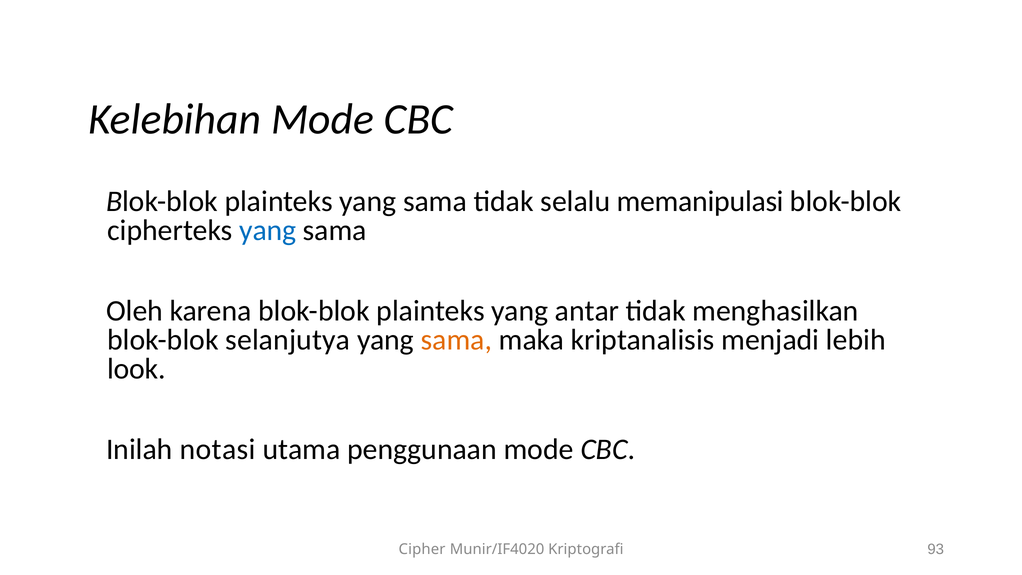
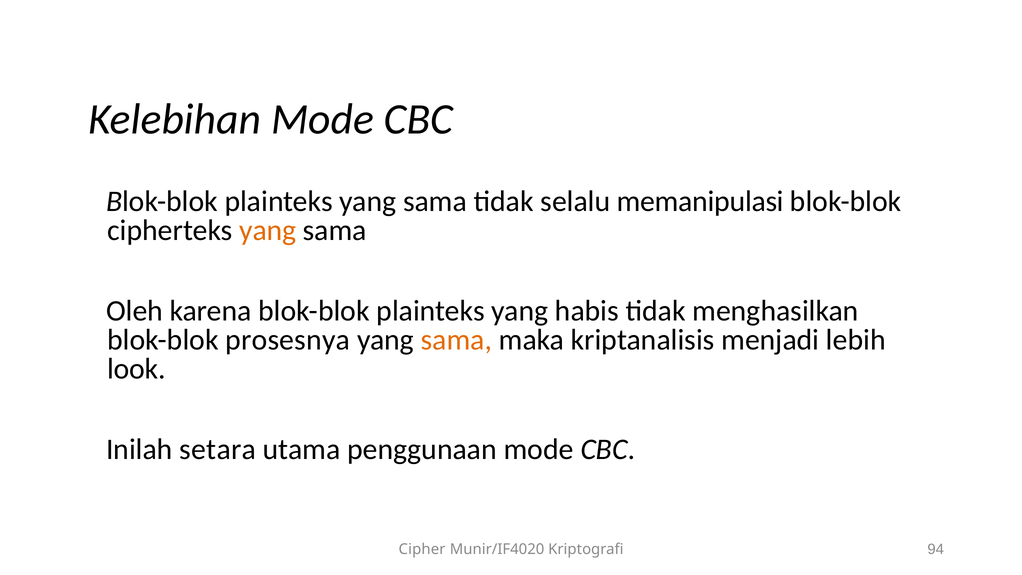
yang at (268, 230) colour: blue -> orange
antar: antar -> habis
selanjutya: selanjutya -> prosesnya
notasi: notasi -> setara
93: 93 -> 94
